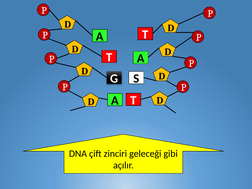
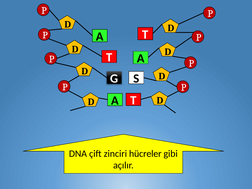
geleceği: geleceği -> hücreler
